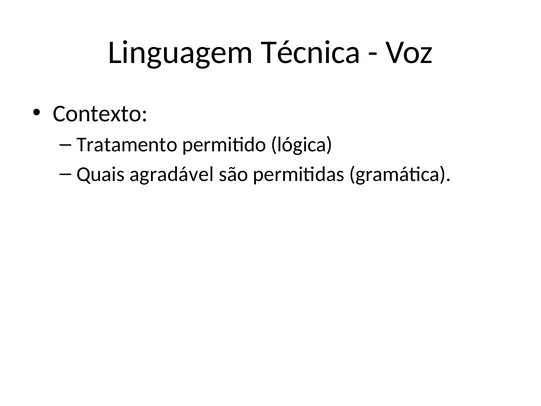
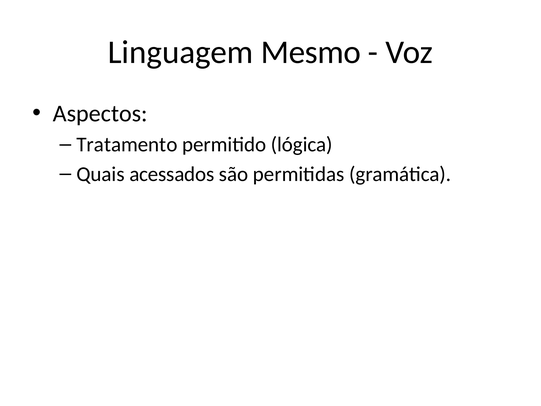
Técnica: Técnica -> Mesmo
Contexto: Contexto -> Aspectos
agradável: agradável -> acessados
